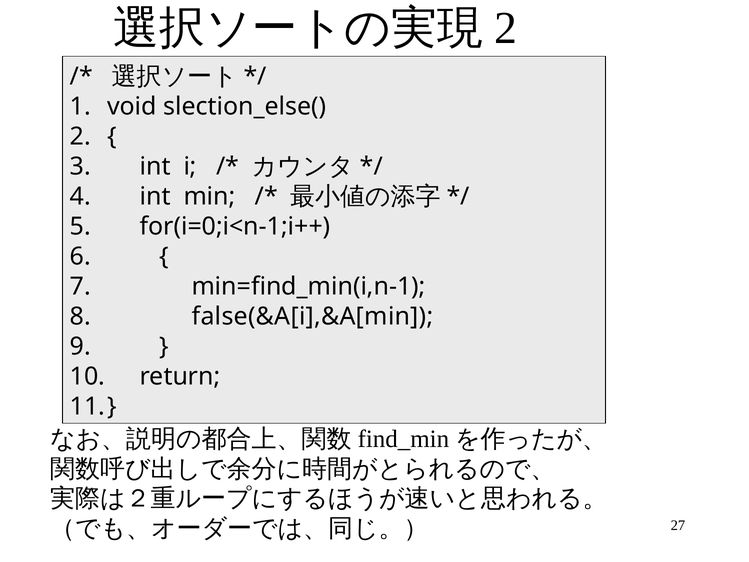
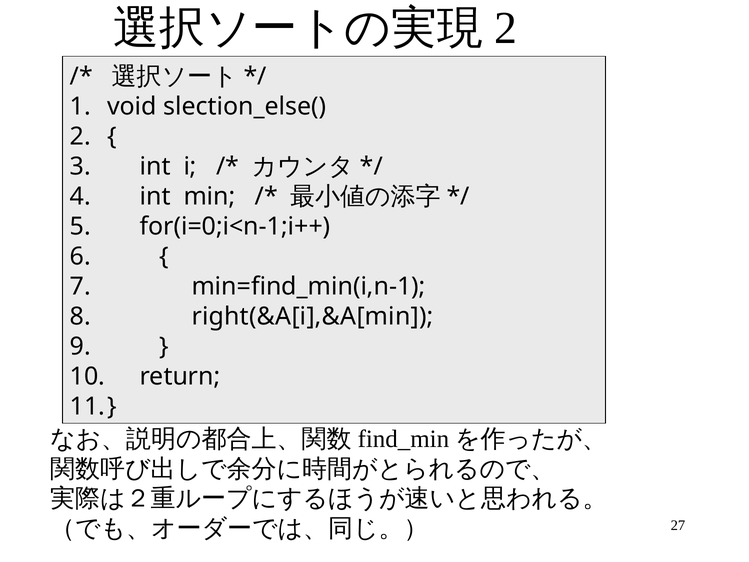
false(&A[i],&A[min: false(&A[i],&A[min -> right(&A[i],&A[min
